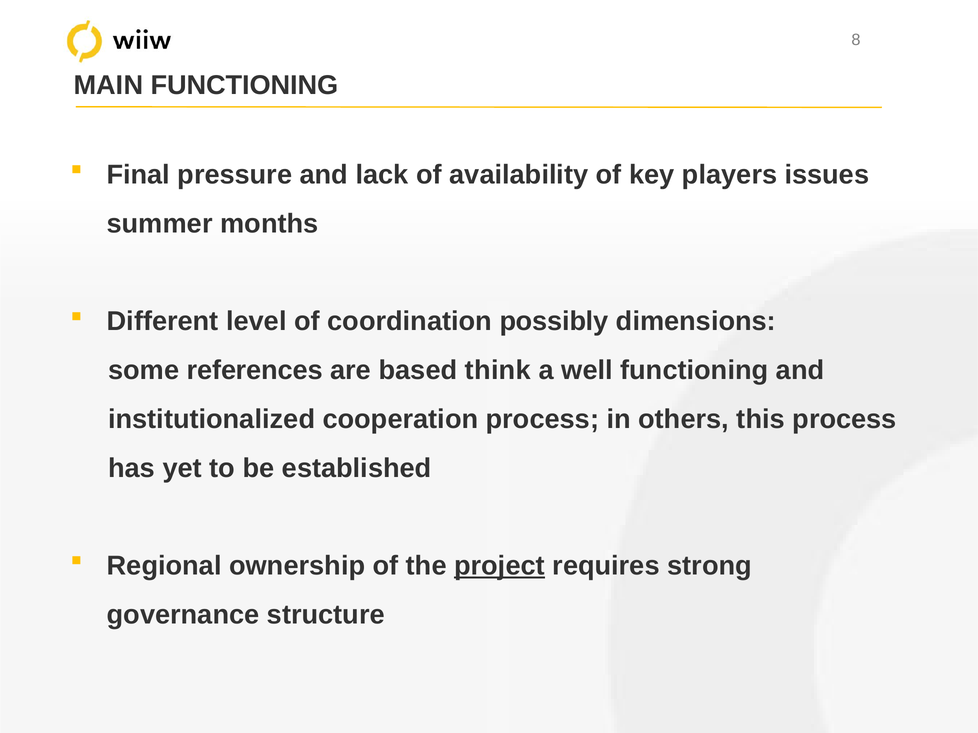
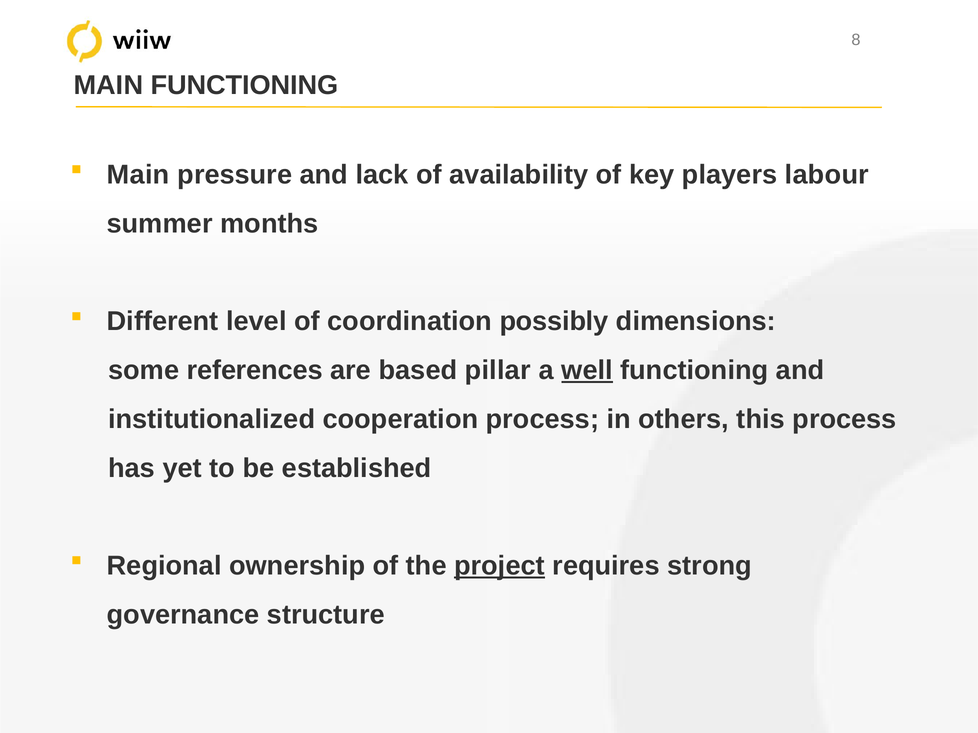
Final at (138, 175): Final -> Main
issues: issues -> labour
think: think -> pillar
well underline: none -> present
